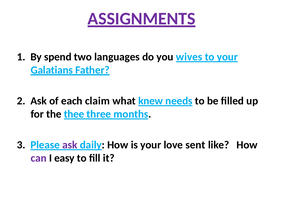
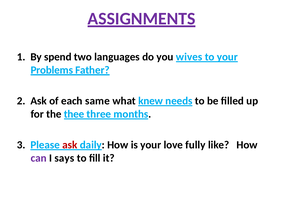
Galatians: Galatians -> Problems
claim: claim -> same
ask at (70, 145) colour: purple -> red
sent: sent -> fully
easy: easy -> says
